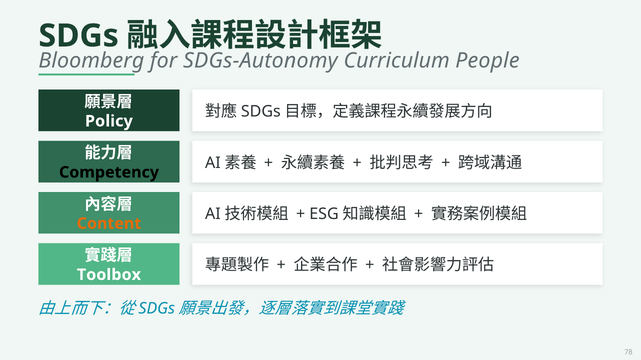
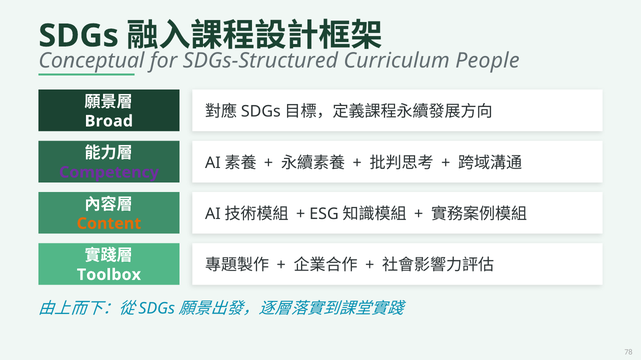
Bloomberg: Bloomberg -> Conceptual
SDGs-Autonomy: SDGs-Autonomy -> SDGs-Structured
Policy: Policy -> Broad
Competency colour: black -> purple
